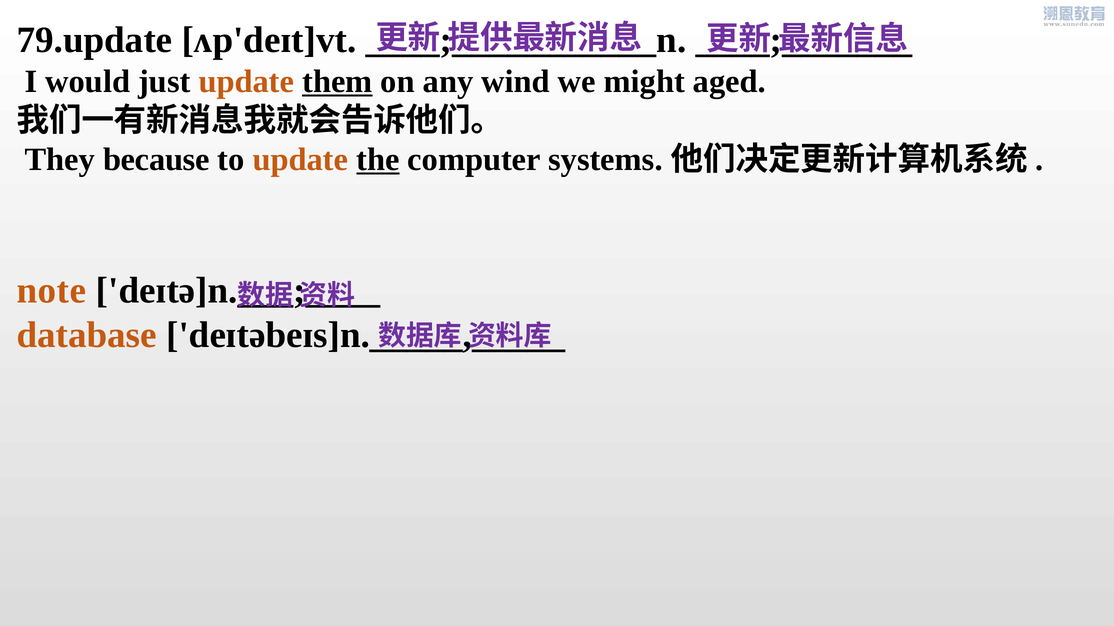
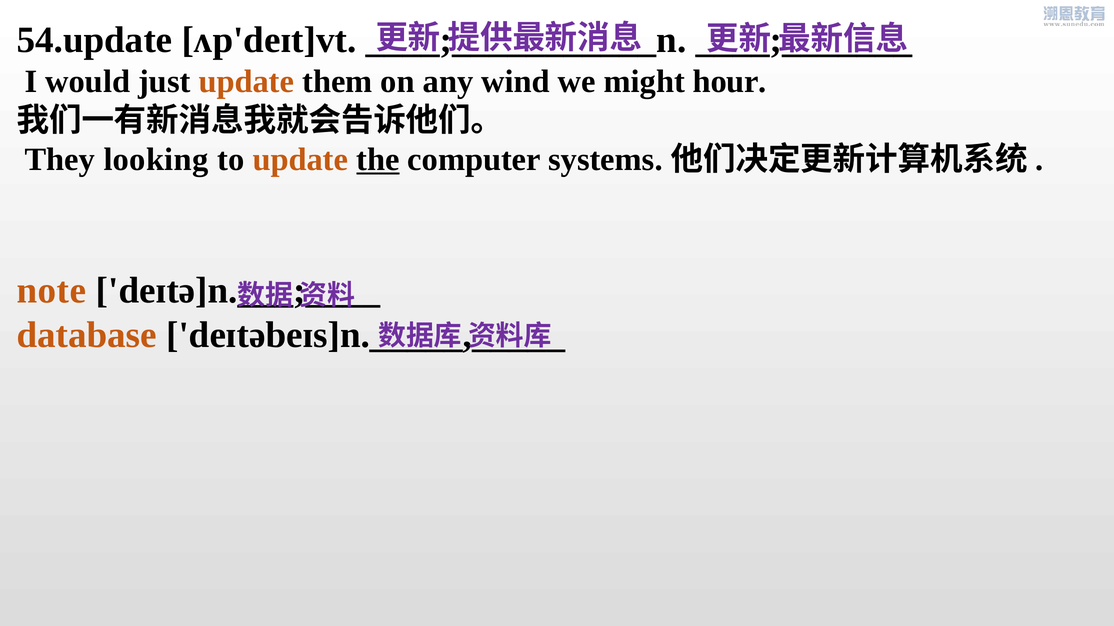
79.update: 79.update -> 54.update
them underline: present -> none
aged: aged -> hour
because: because -> looking
